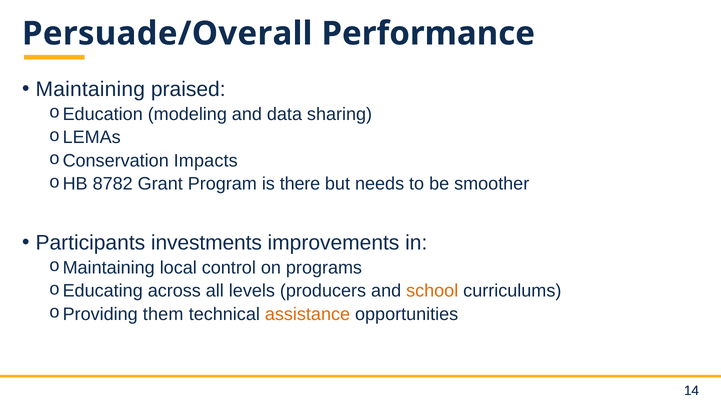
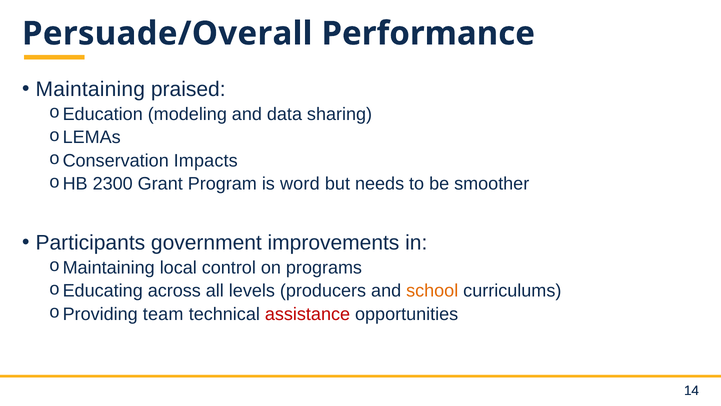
8782: 8782 -> 2300
there: there -> word
investments: investments -> government
them: them -> team
assistance colour: orange -> red
